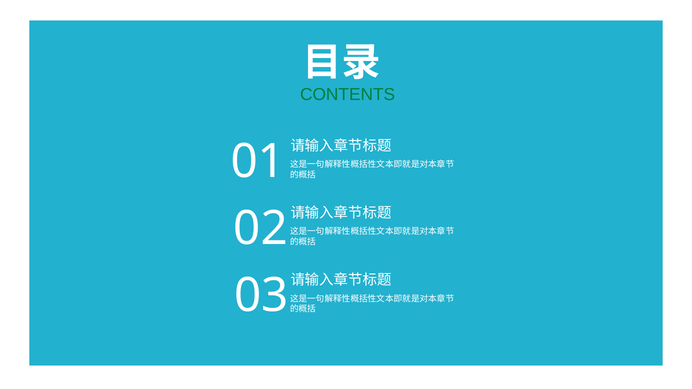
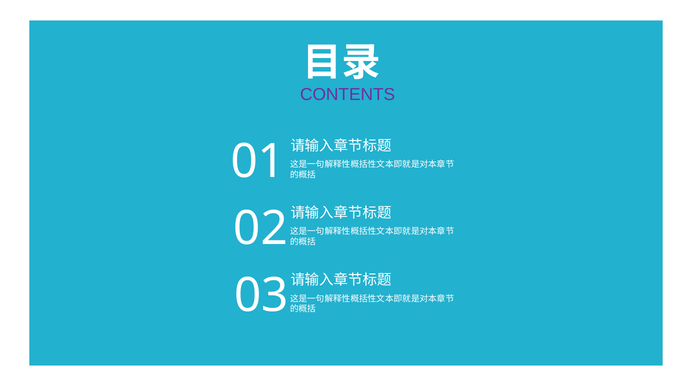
CONTENTS colour: green -> purple
